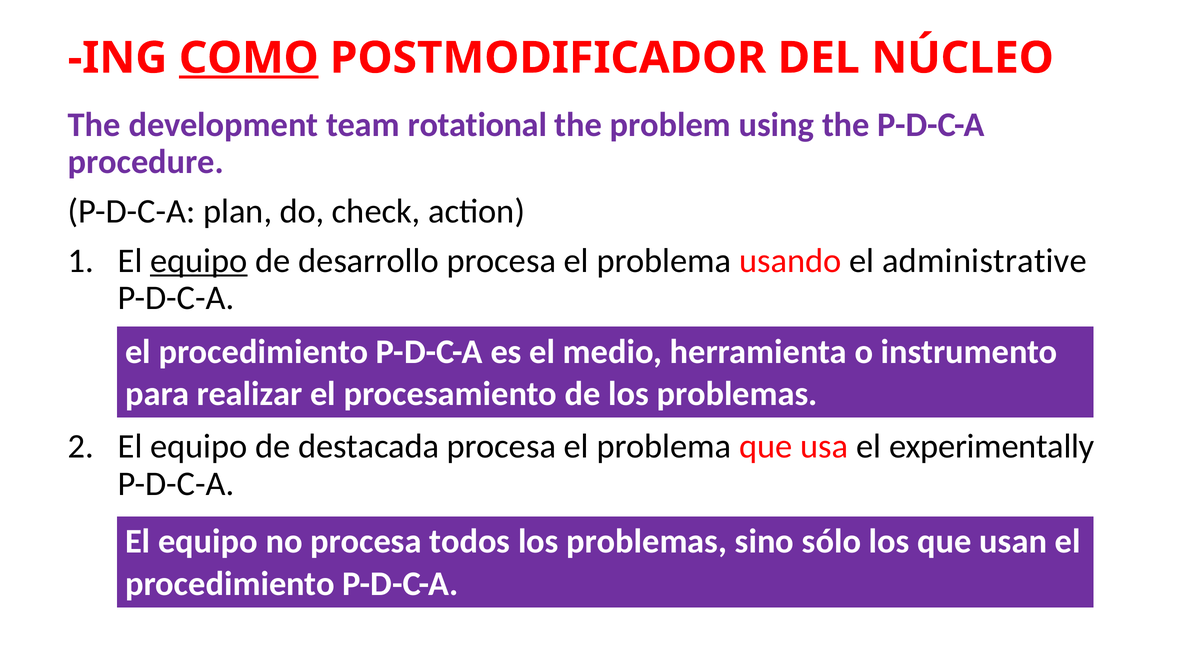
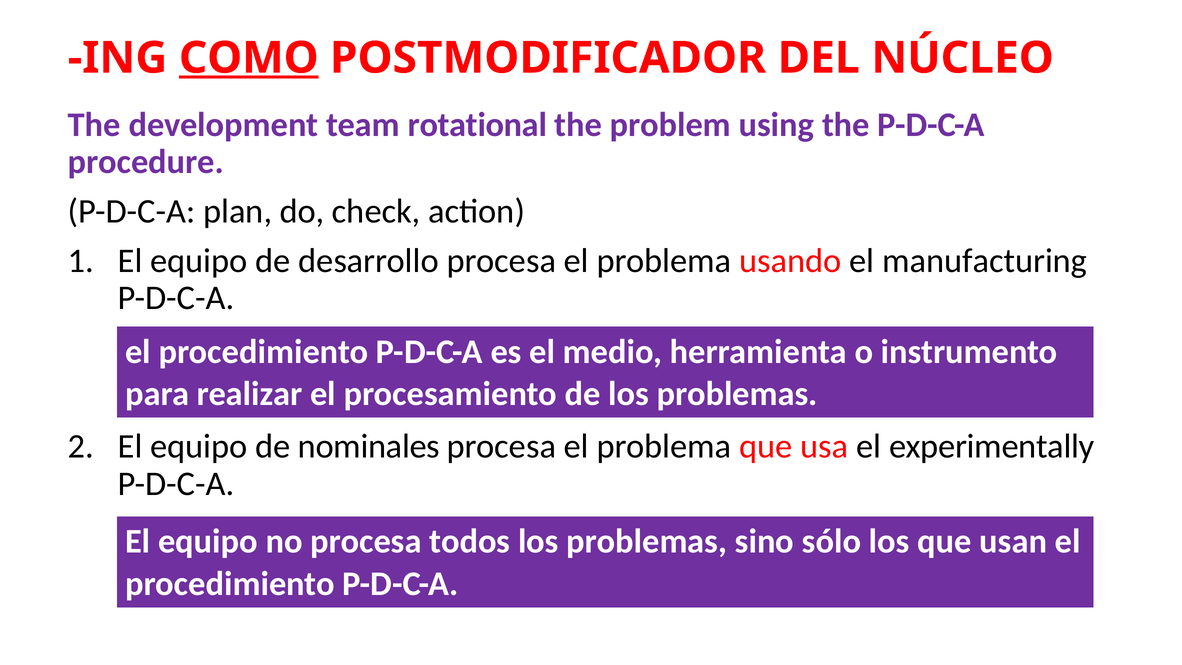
equipo at (199, 261) underline: present -> none
administrative: administrative -> manufacturing
destacada: destacada -> nominales
